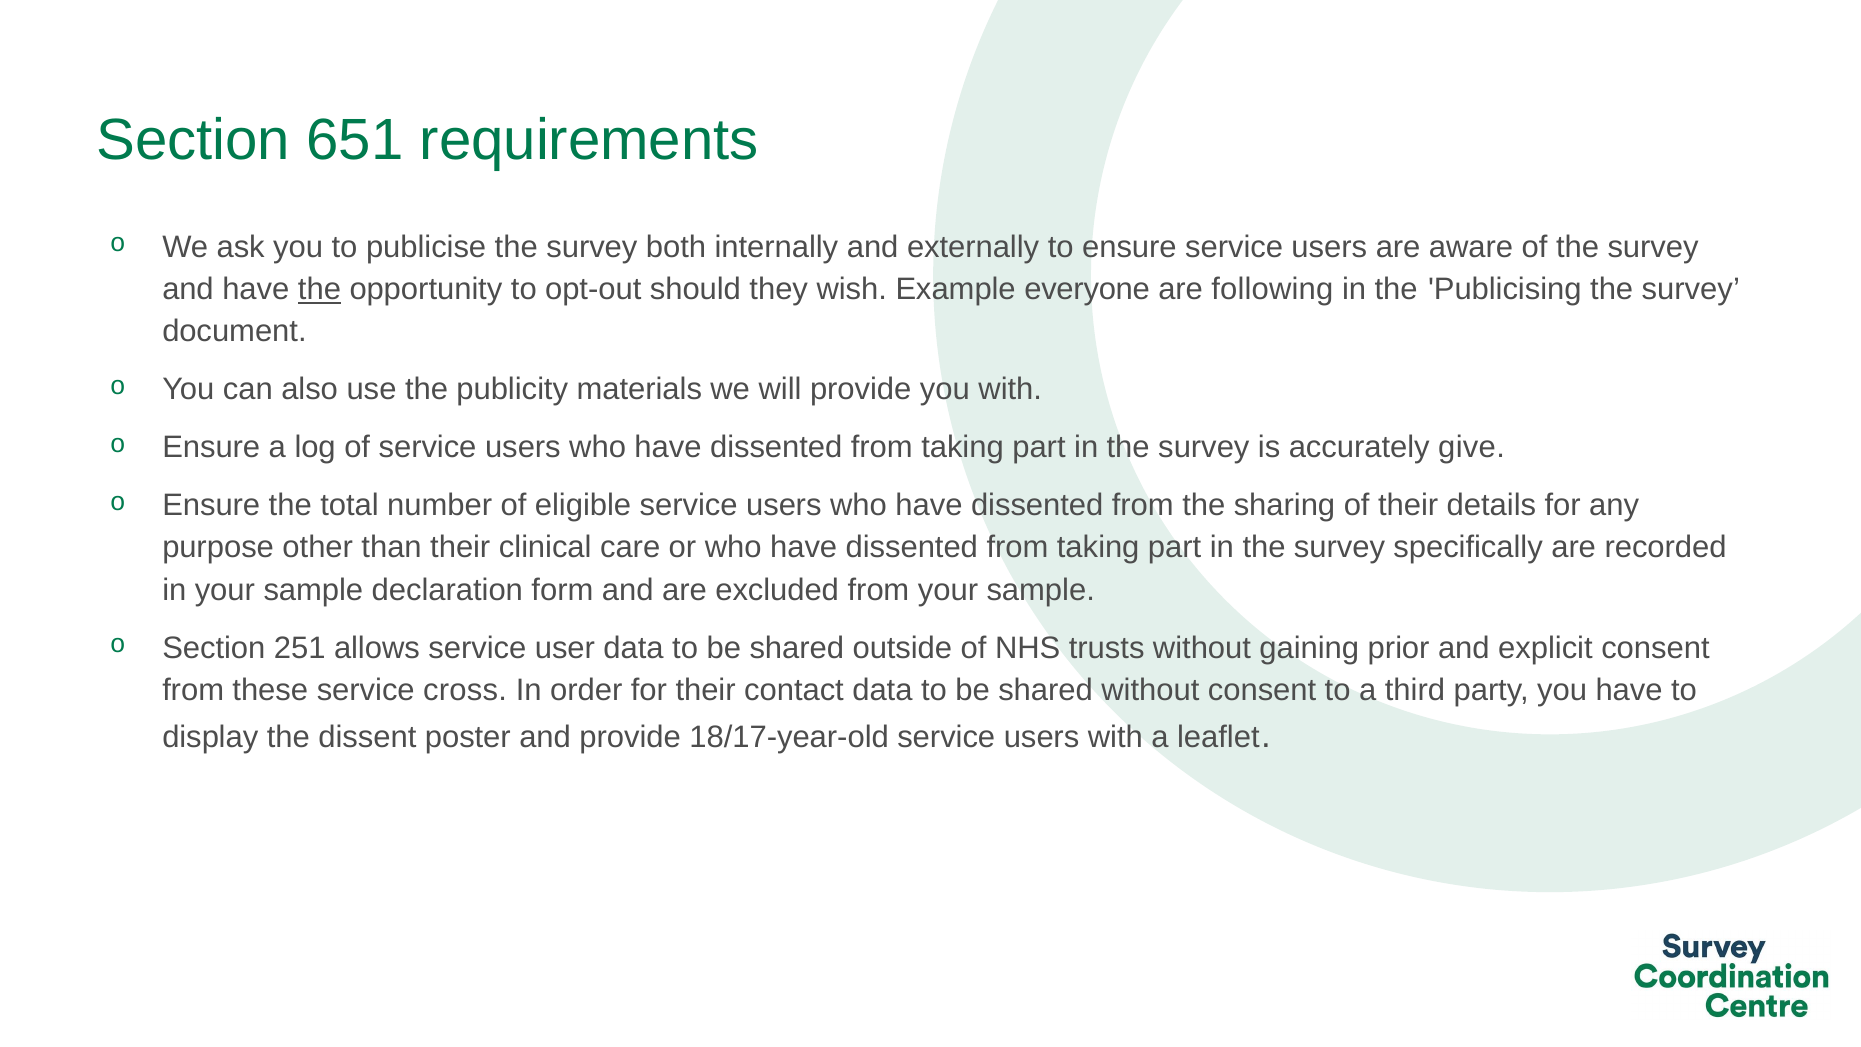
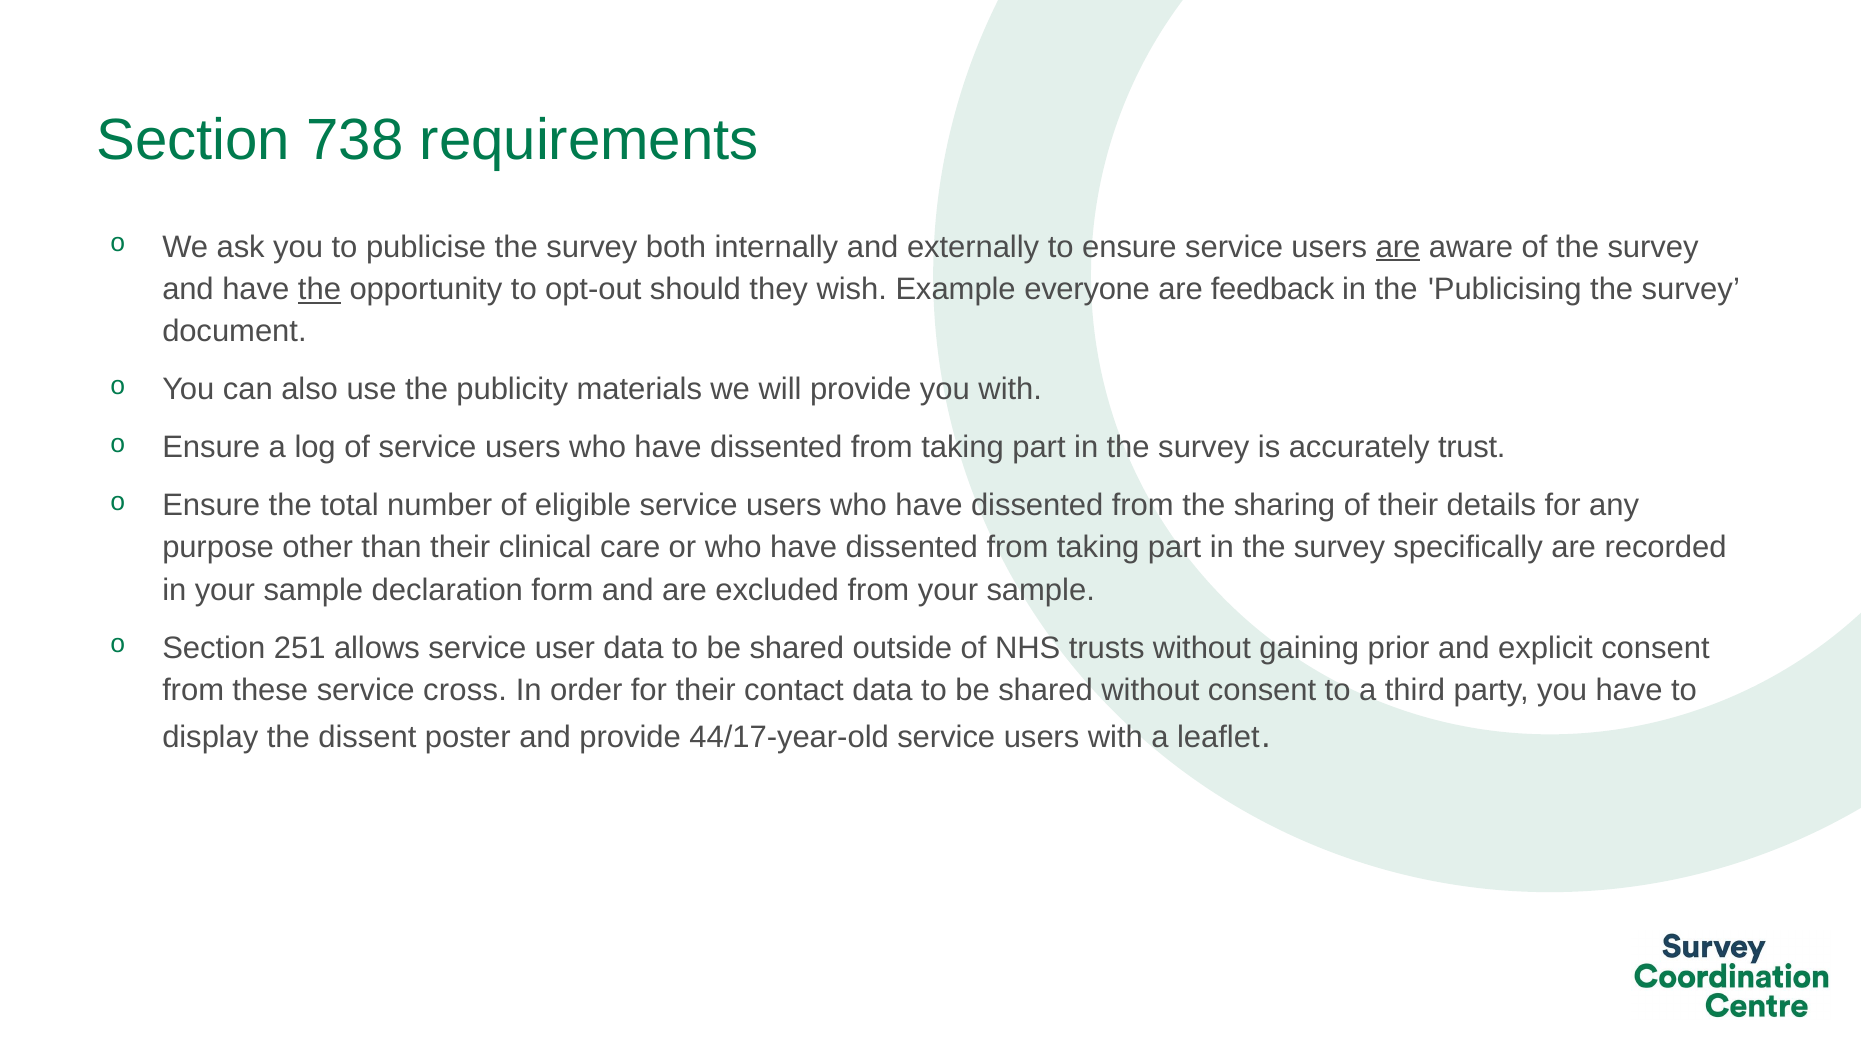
651: 651 -> 738
are at (1398, 247) underline: none -> present
following: following -> feedback
give: give -> trust
18/17-year-old: 18/17-year-old -> 44/17-year-old
